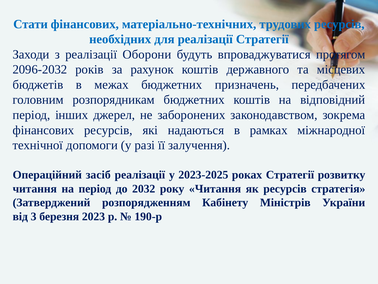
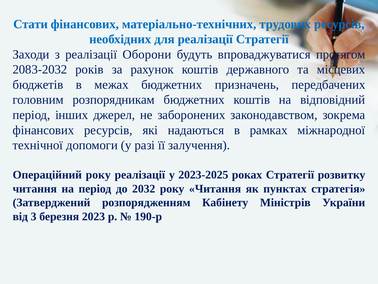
2096-2032: 2096-2032 -> 2083-2032
Операційний засіб: засіб -> року
як ресурсів: ресурсів -> пунктах
